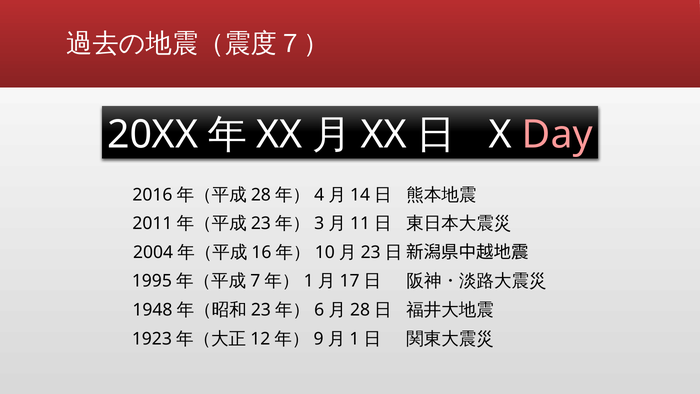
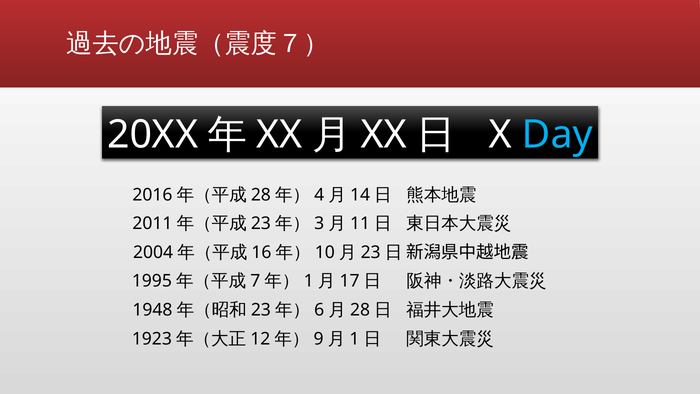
Day colour: pink -> light blue
